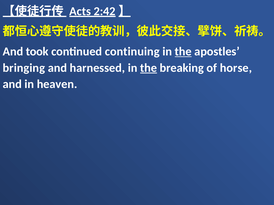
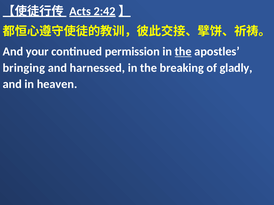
took: took -> your
continuing: continuing -> permission
the at (149, 68) underline: present -> none
horse: horse -> gladly
